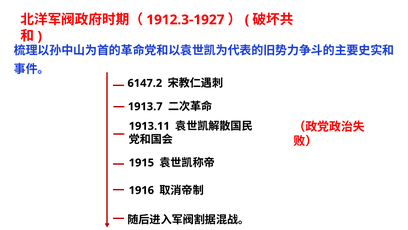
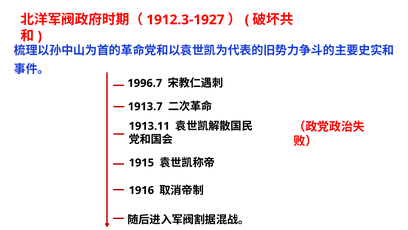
6147.2: 6147.2 -> 1996.7
